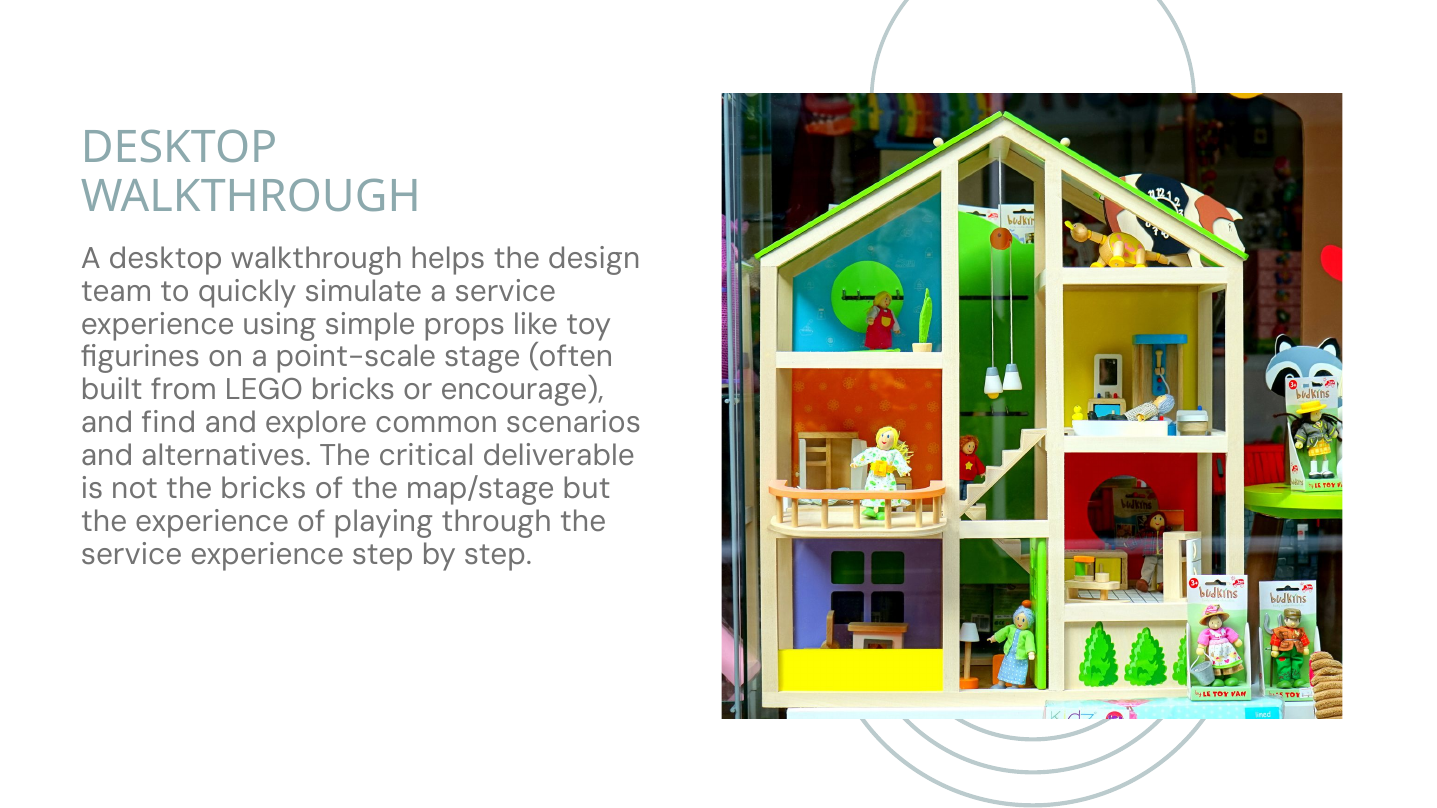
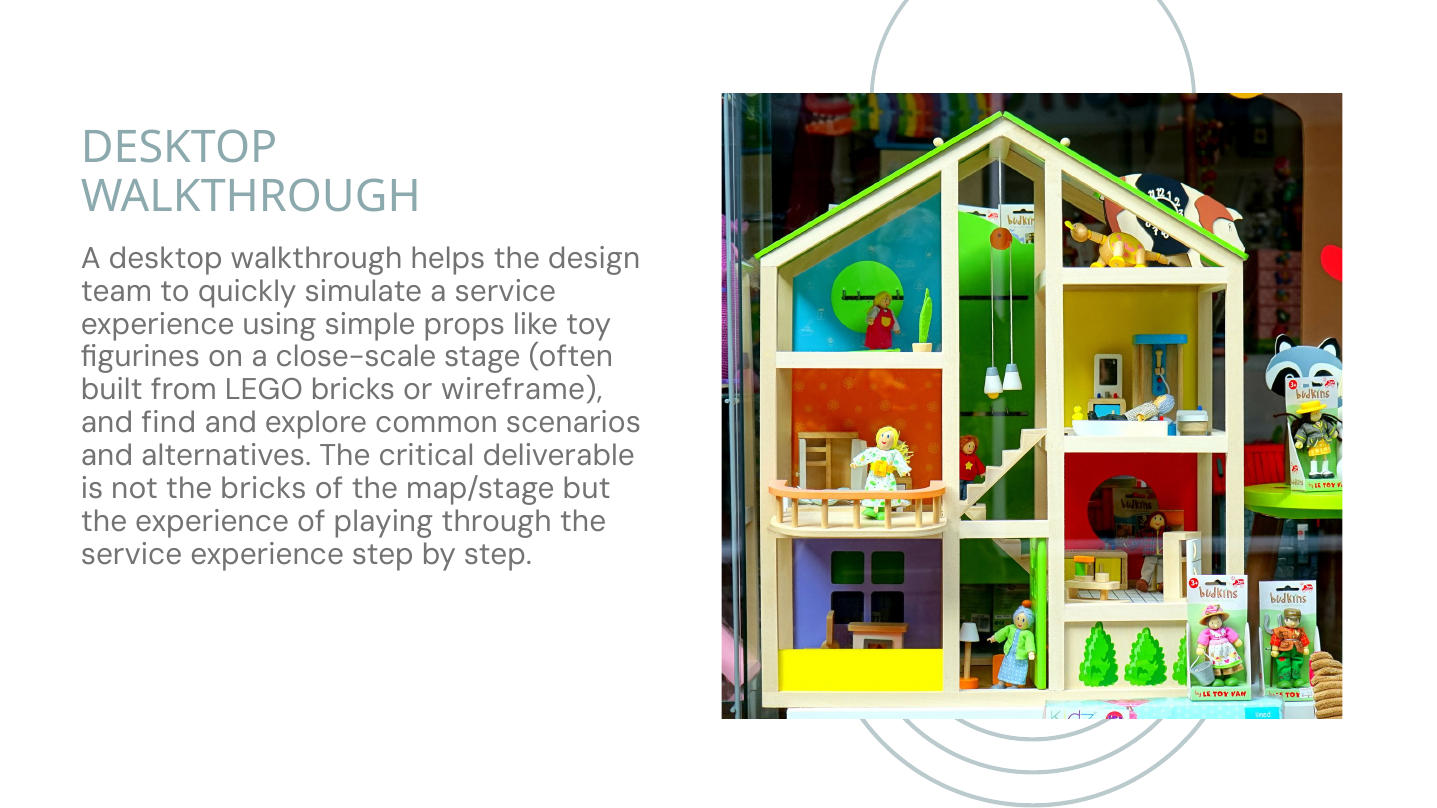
point-scale: point-scale -> close-scale
encourage: encourage -> wireframe
